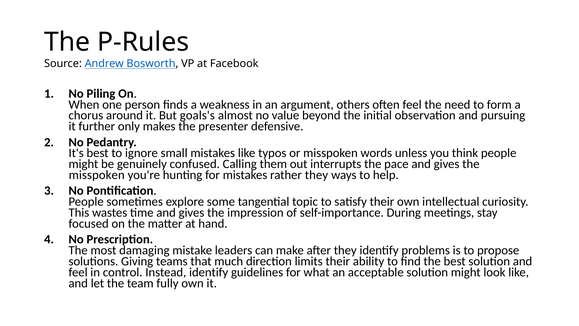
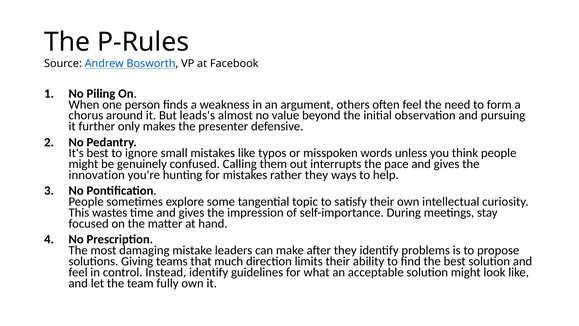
goals's: goals's -> leads's
misspoken at (97, 175): misspoken -> innovation
